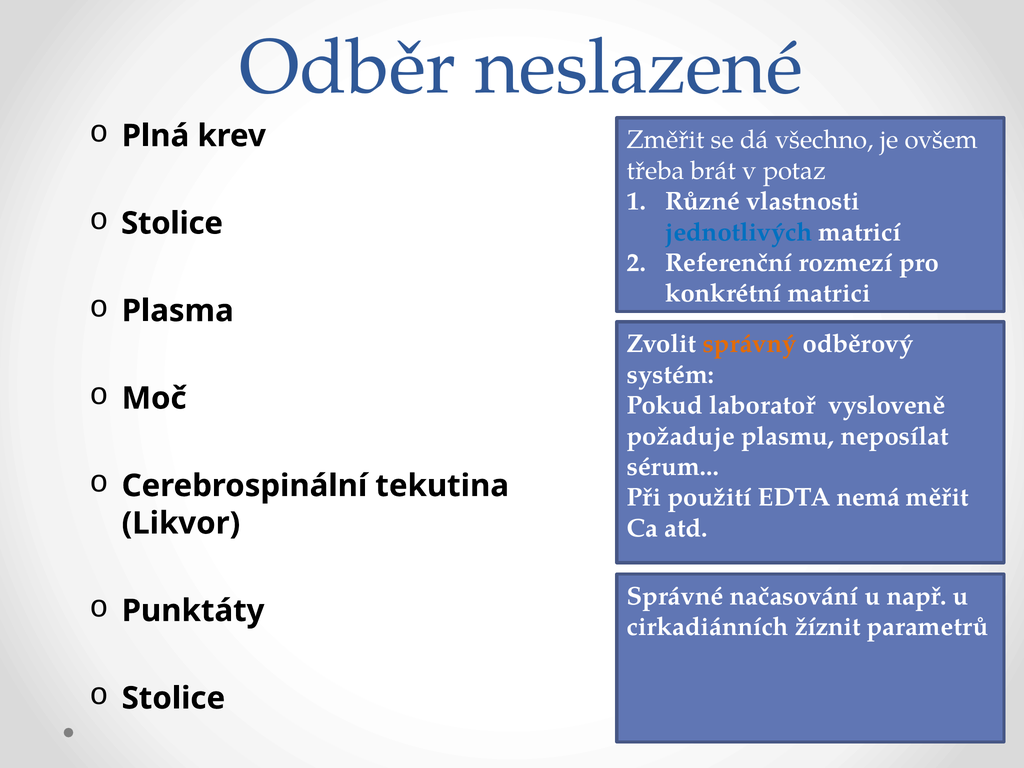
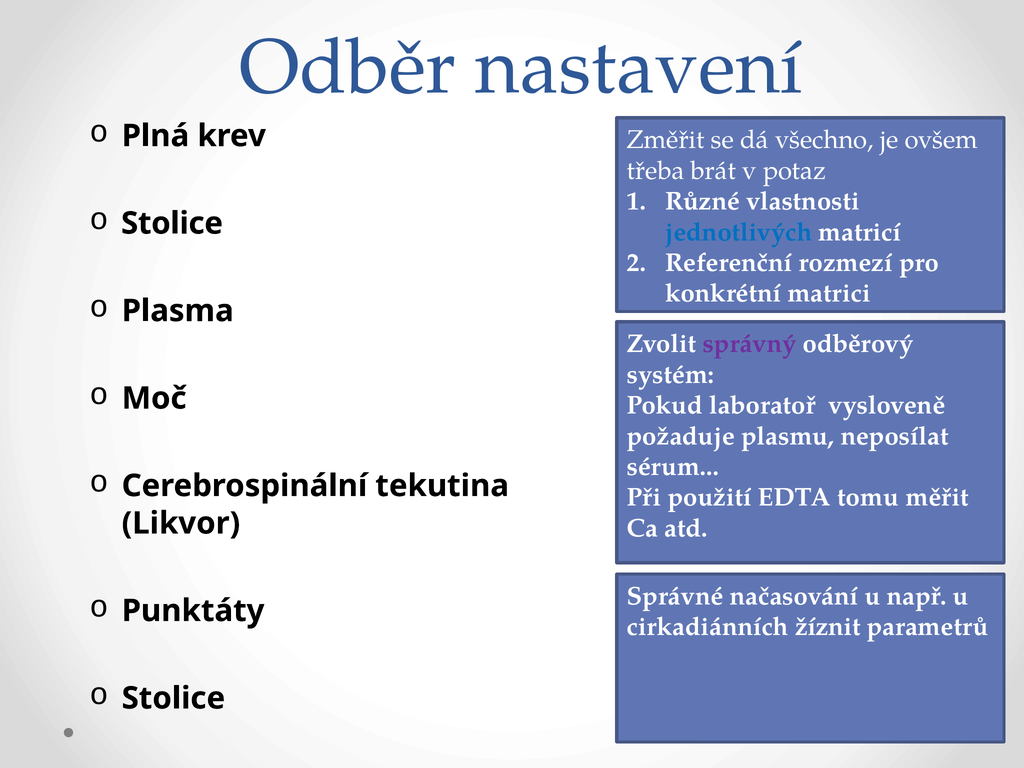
neslazené: neslazené -> nastavení
správný colour: orange -> purple
nemá: nemá -> tomu
